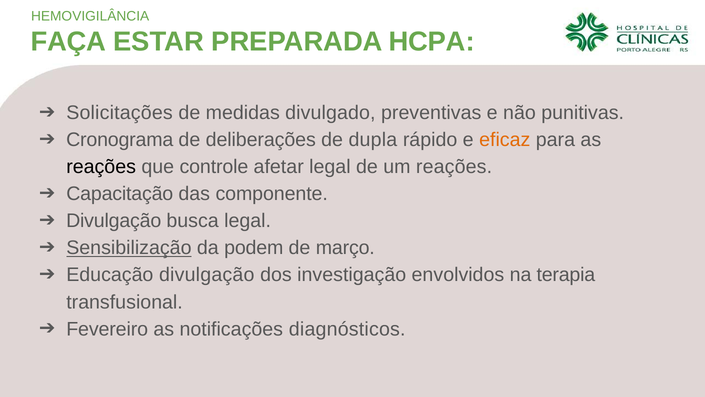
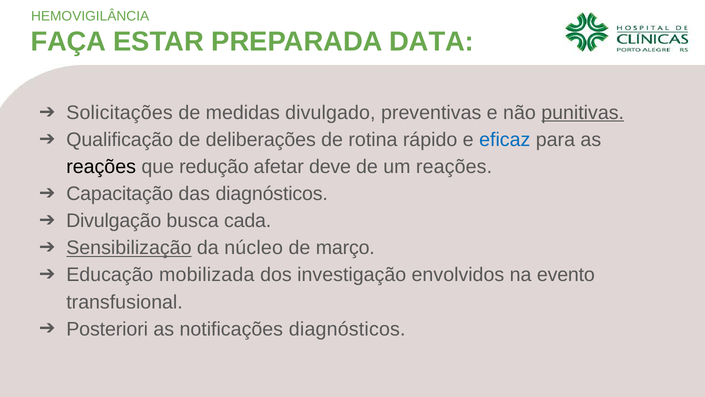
HCPA: HCPA -> DATA
punitivas underline: none -> present
Cronograma: Cronograma -> Qualificação
dupla: dupla -> rotina
eficaz colour: orange -> blue
controle: controle -> redução
afetar legal: legal -> deve
das componente: componente -> diagnósticos
busca legal: legal -> cada
podem: podem -> núcleo
Educação divulgação: divulgação -> mobilizada
terapia: terapia -> evento
Fevereiro: Fevereiro -> Posteriori
